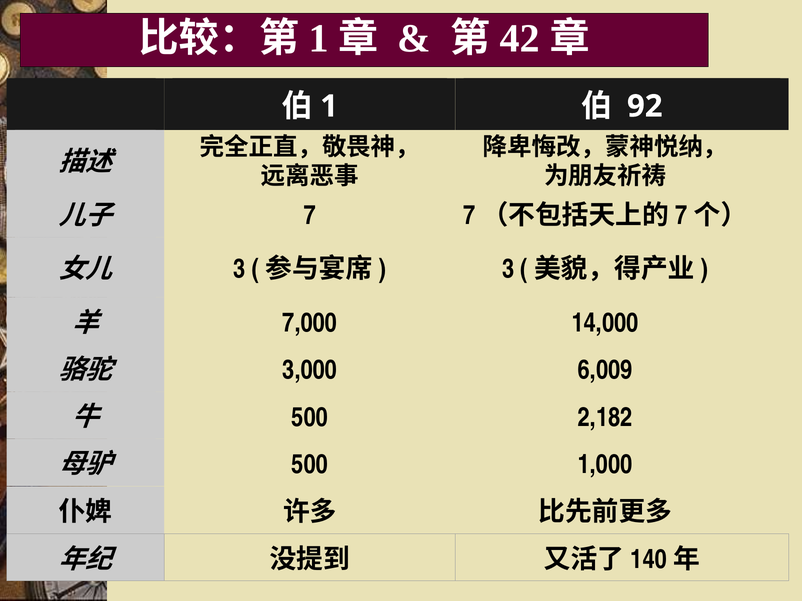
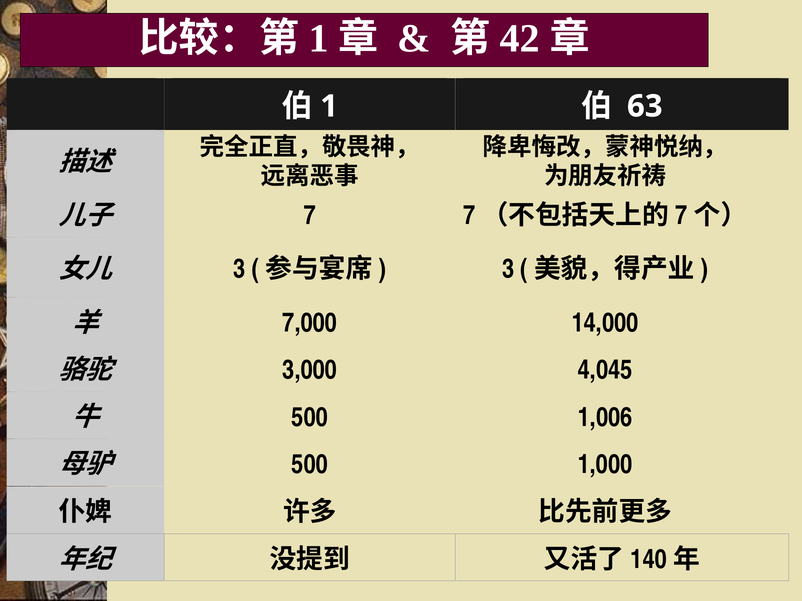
92: 92 -> 63
6,009: 6,009 -> 4,045
2,182: 2,182 -> 1,006
